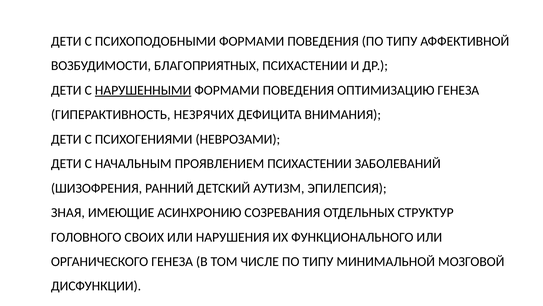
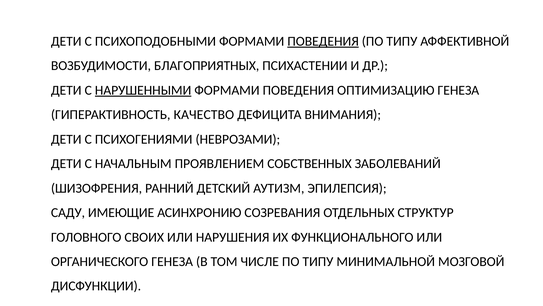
ПОВЕДЕНИЯ at (323, 41) underline: none -> present
НЕЗРЯЧИХ: НЕЗРЯЧИХ -> КАЧЕСТВО
ПРОЯВЛЕНИЕМ ПСИХАСТЕНИИ: ПСИХАСТЕНИИ -> СОБСТВЕННЫХ
ЗНАЯ: ЗНАЯ -> САДУ
